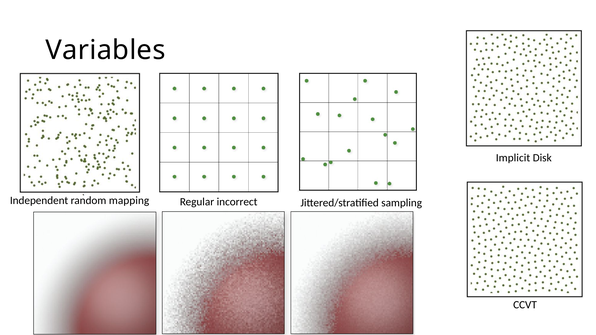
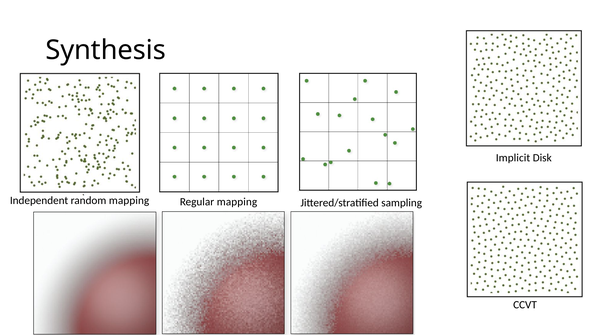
Variables: Variables -> Synthesis
Regular incorrect: incorrect -> mapping
